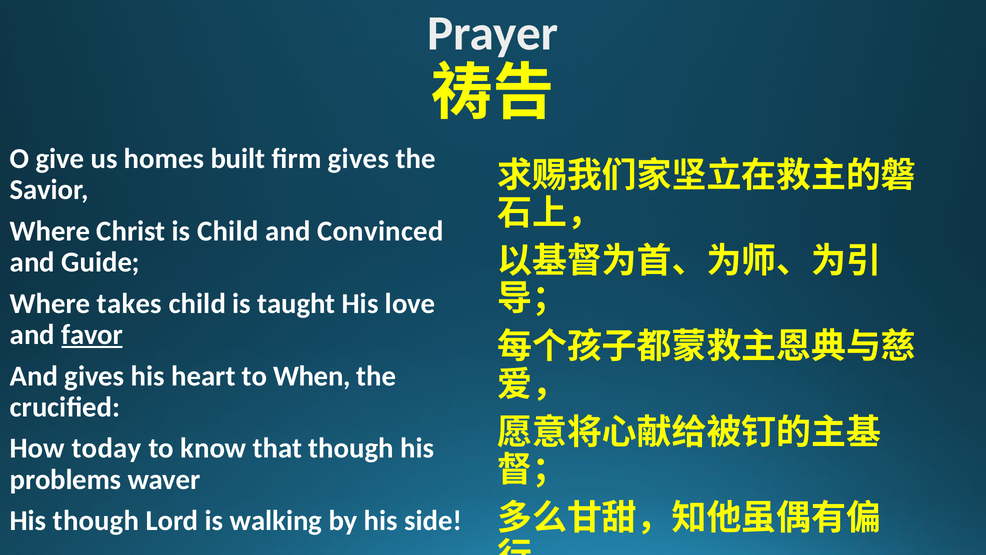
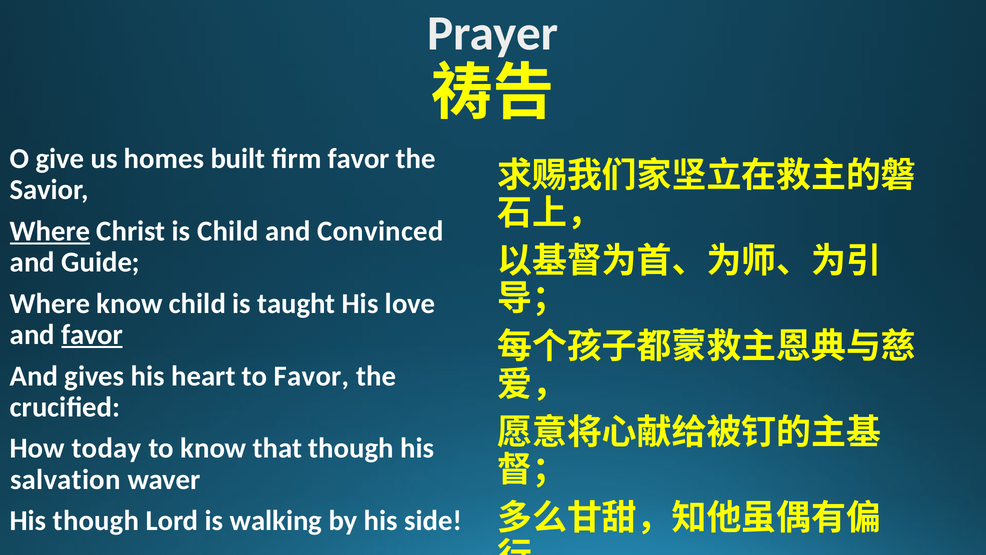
firm gives: gives -> favor
Where at (50, 231) underline: none -> present
Where takes: takes -> know
to When: When -> Favor
problems: problems -> salvation
